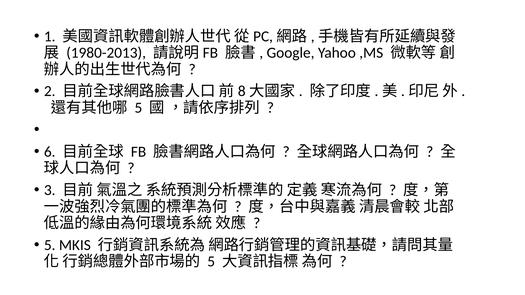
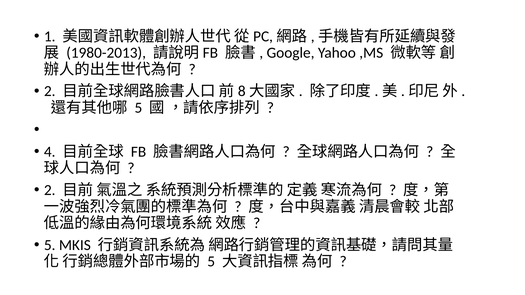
6: 6 -> 4
3 at (50, 190): 3 -> 2
